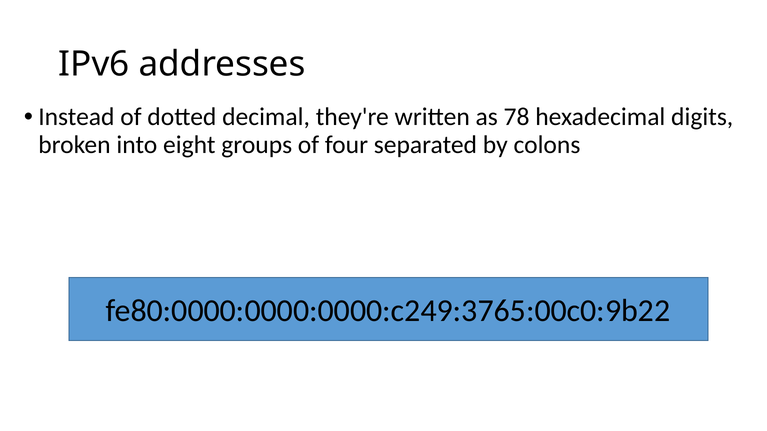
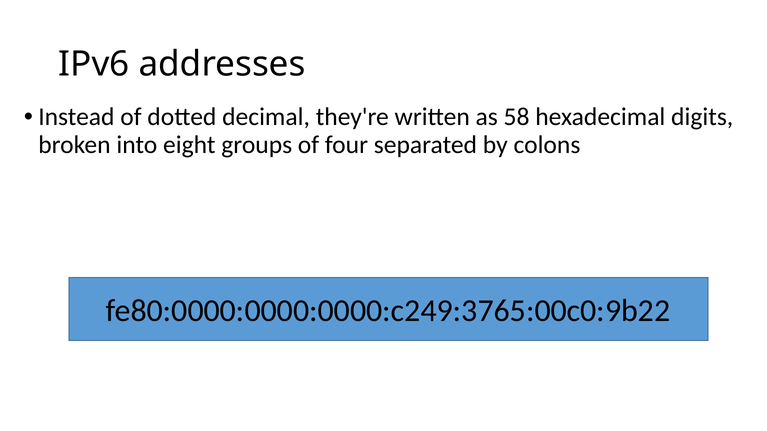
78: 78 -> 58
